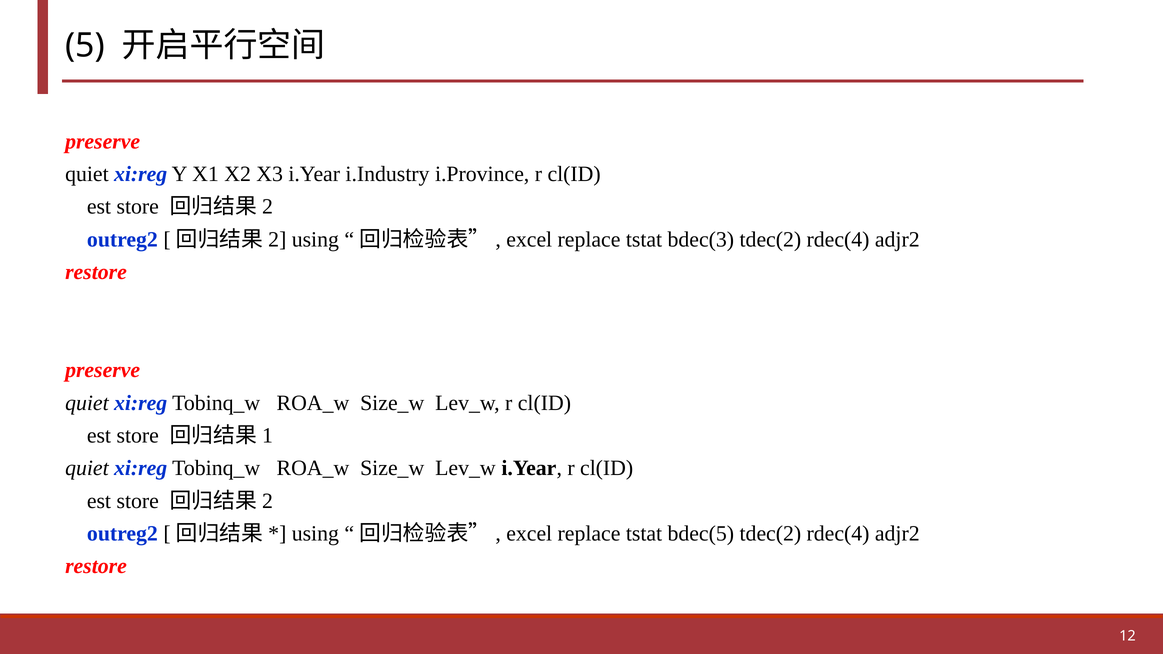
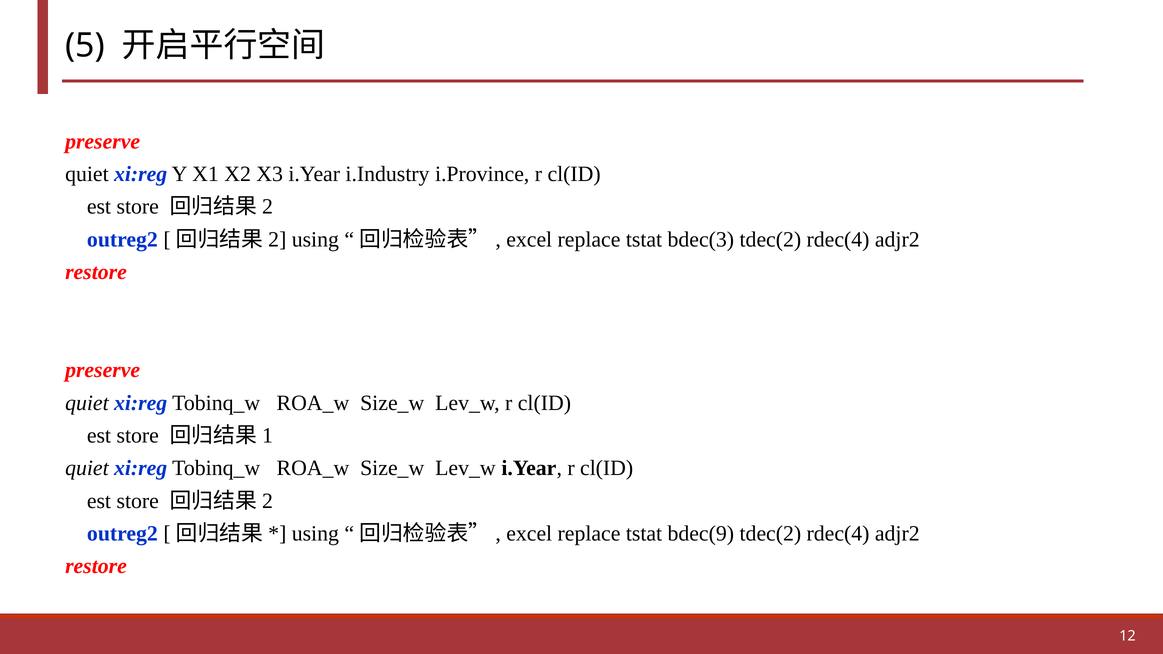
bdec(5: bdec(5 -> bdec(9
